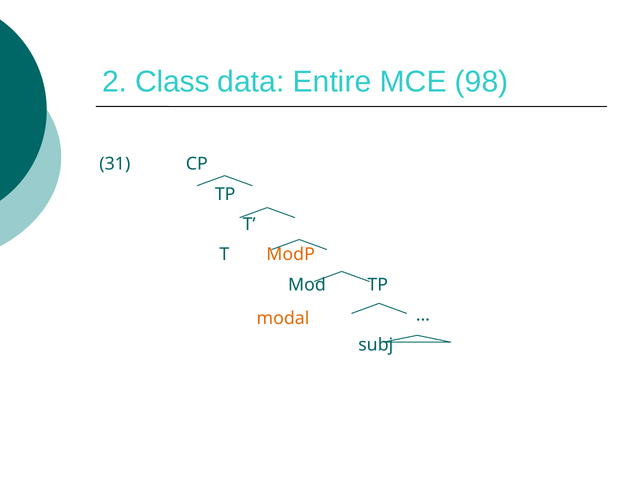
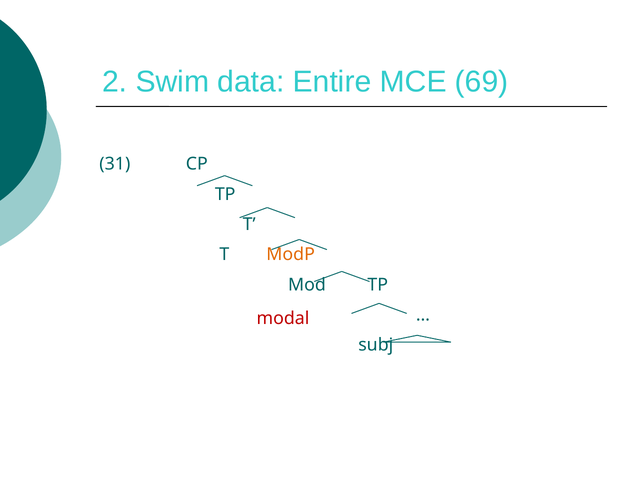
Class: Class -> Swim
98: 98 -> 69
modal colour: orange -> red
